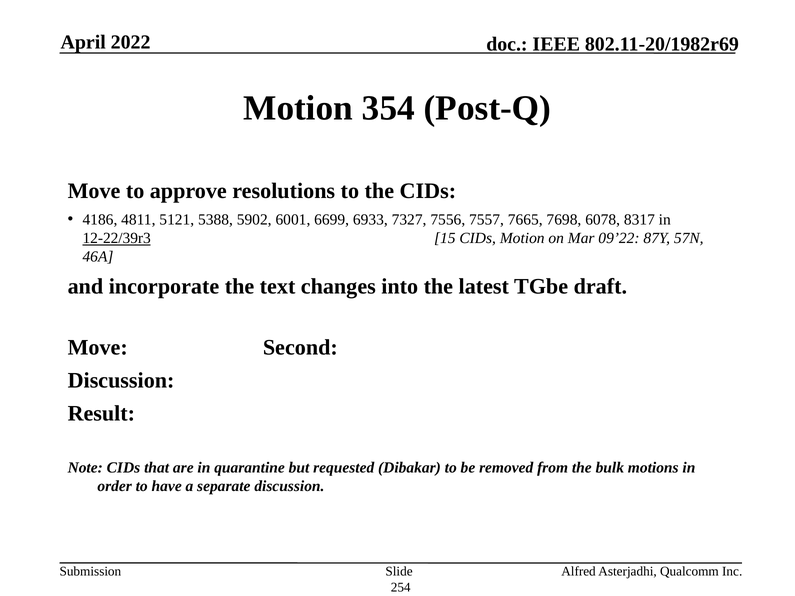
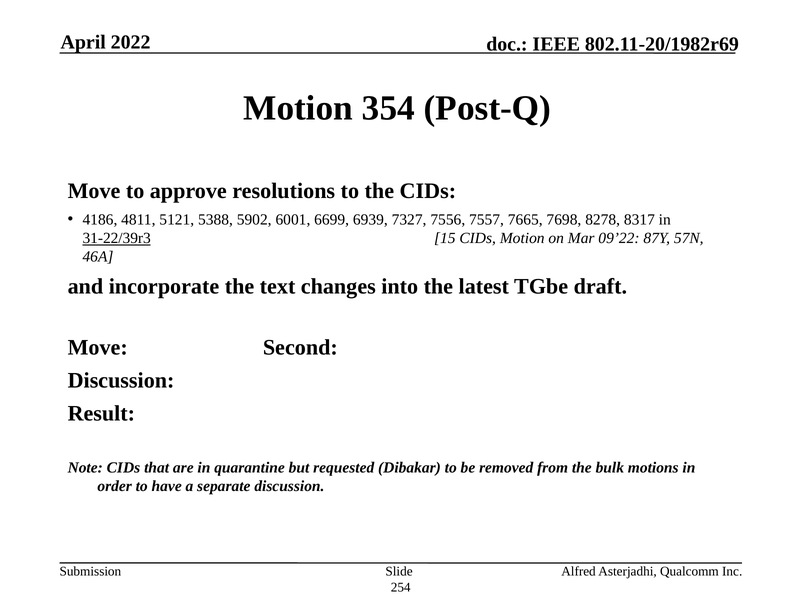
6933: 6933 -> 6939
6078: 6078 -> 8278
12-22/39r3: 12-22/39r3 -> 31-22/39r3
